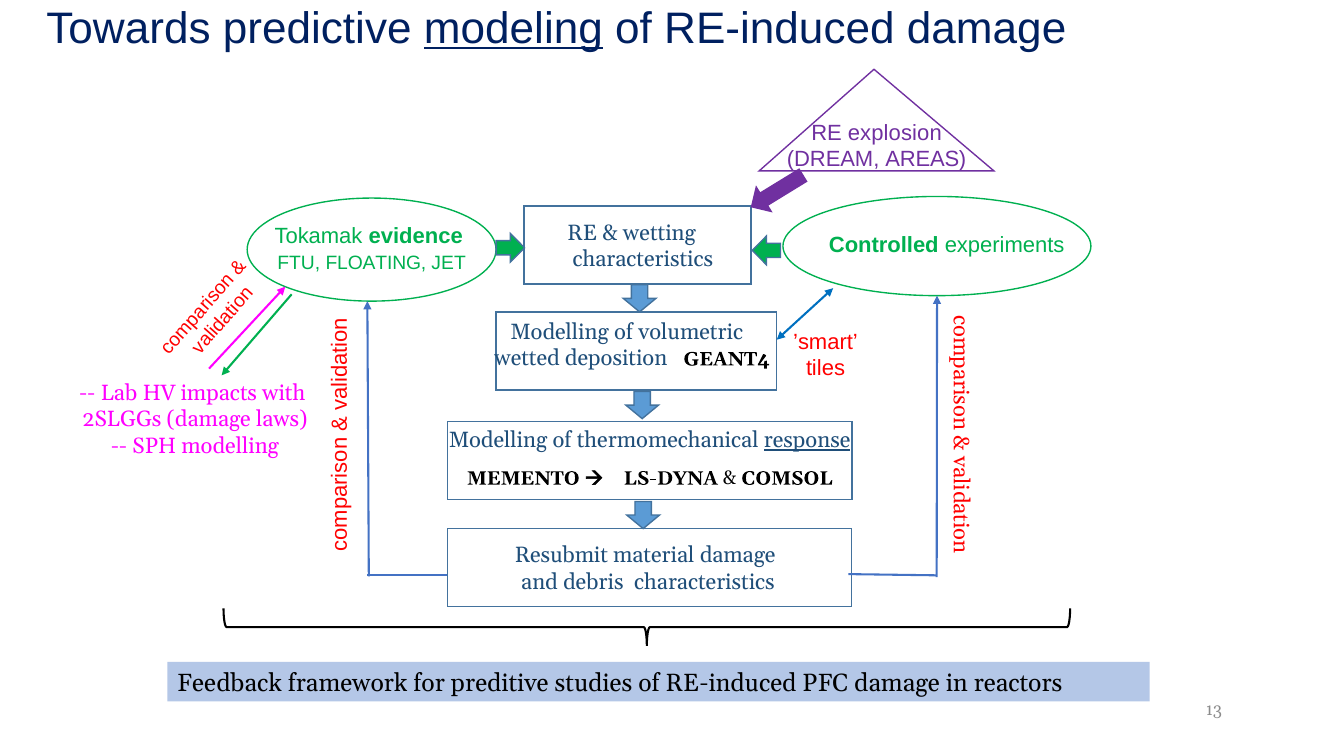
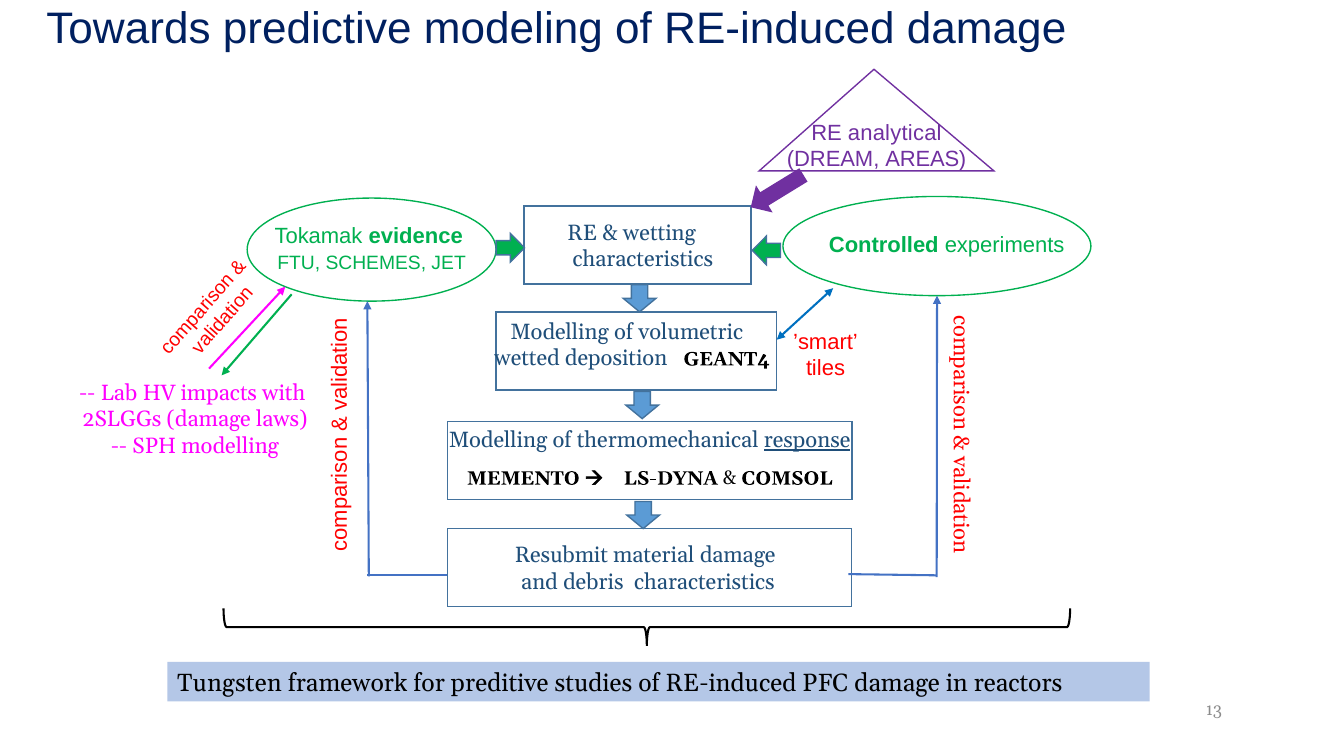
modeling underline: present -> none
explosion: explosion -> analytical
FLOATING: FLOATING -> SCHEMES
Feedback: Feedback -> Tungsten
